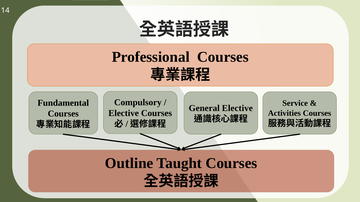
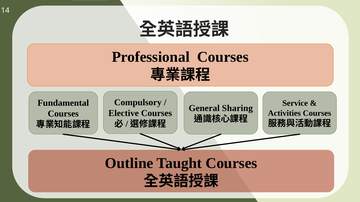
General Elective: Elective -> Sharing
